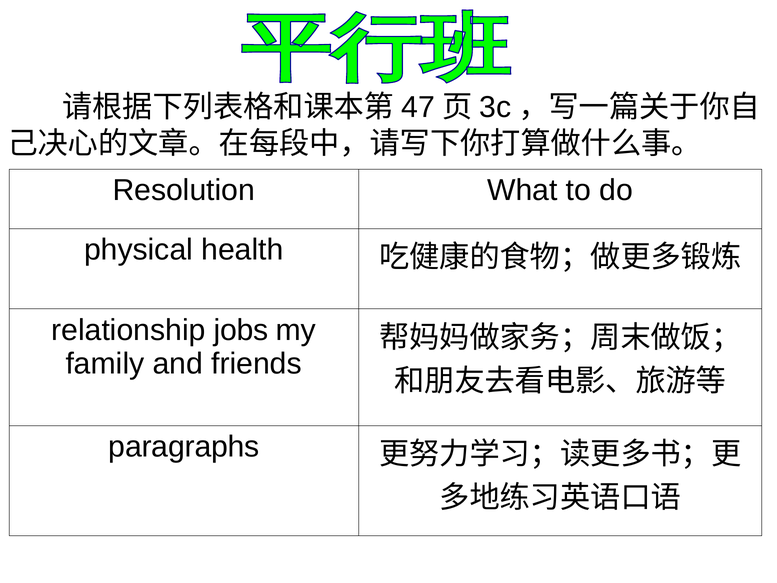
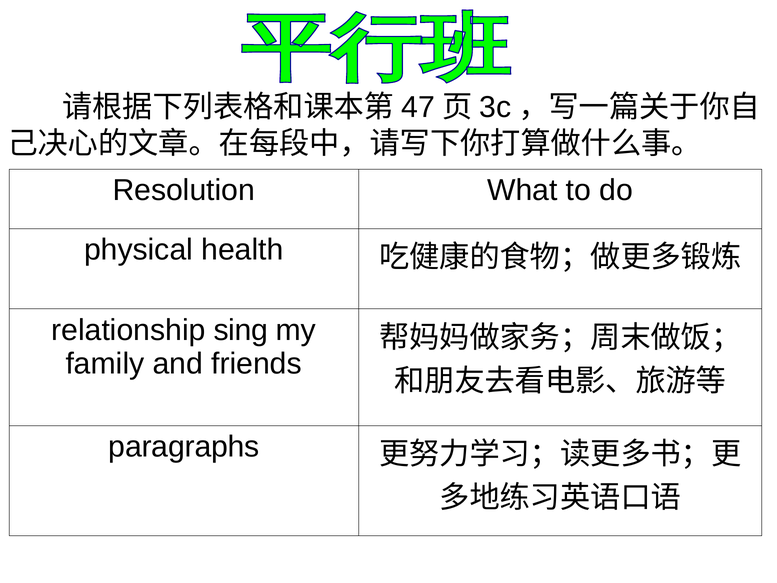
jobs: jobs -> sing
